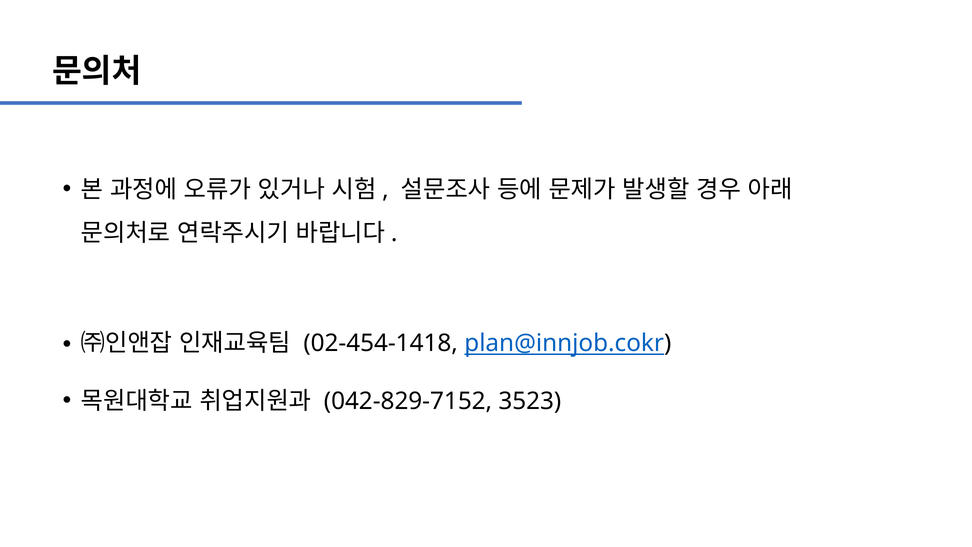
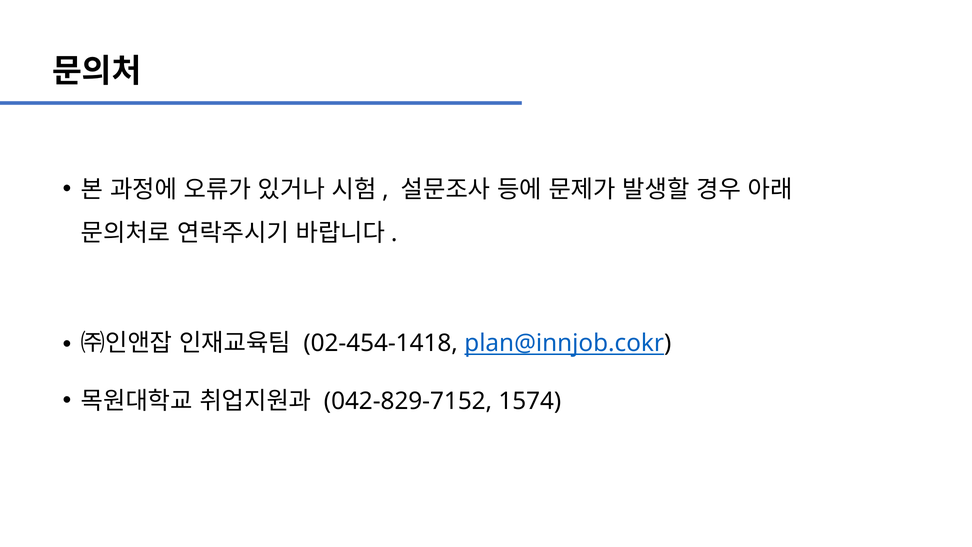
3523: 3523 -> 1574
